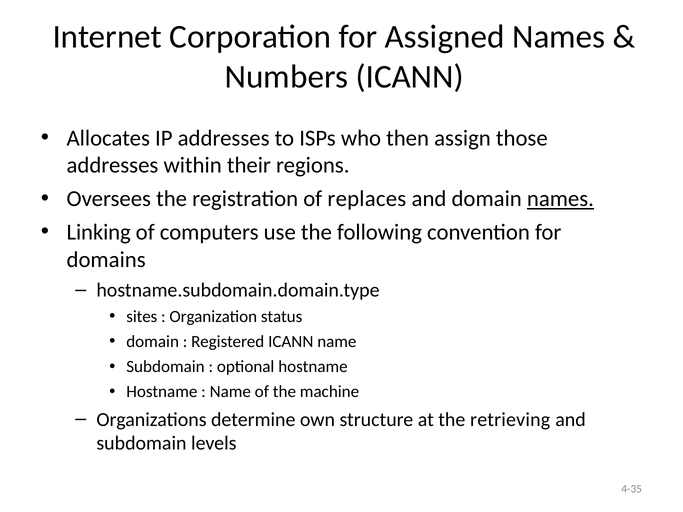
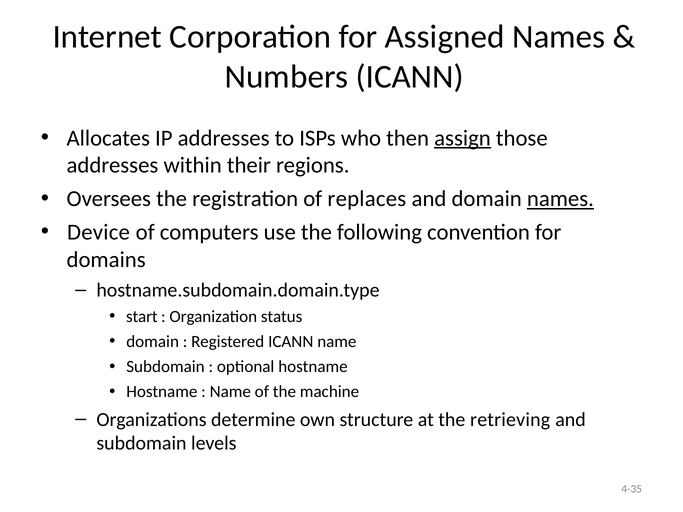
assign underline: none -> present
Linking: Linking -> Device
sites: sites -> start
